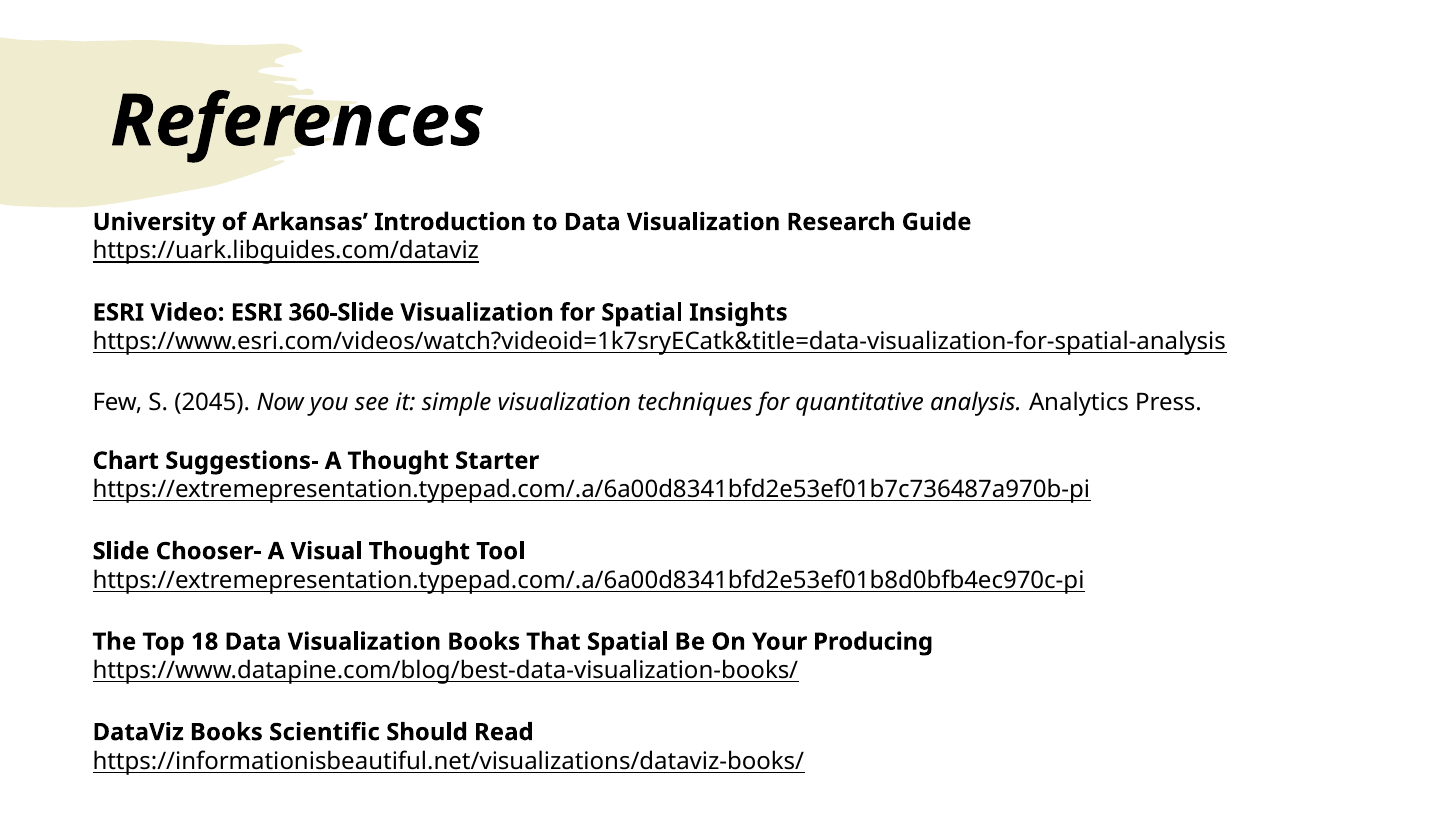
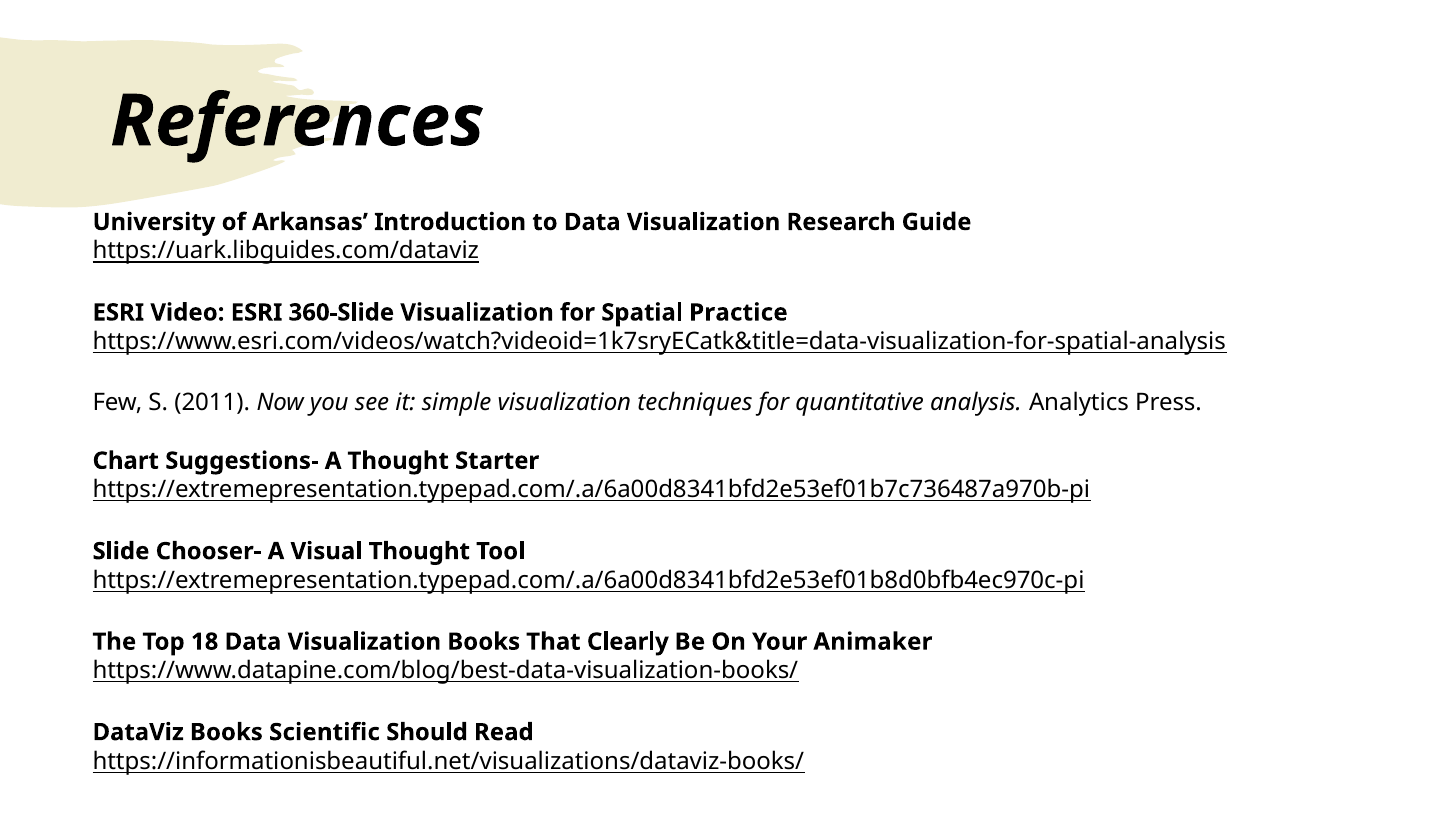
Insights: Insights -> Practice
2045: 2045 -> 2011
That Spatial: Spatial -> Clearly
Producing: Producing -> Animaker
